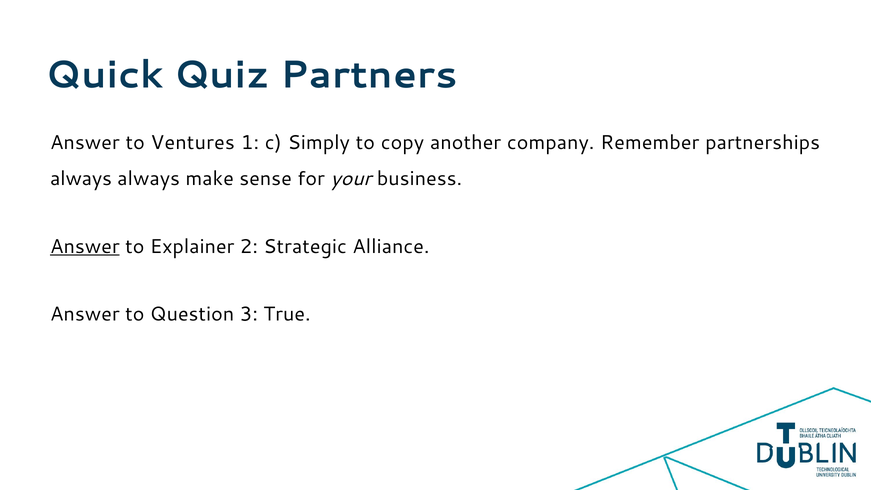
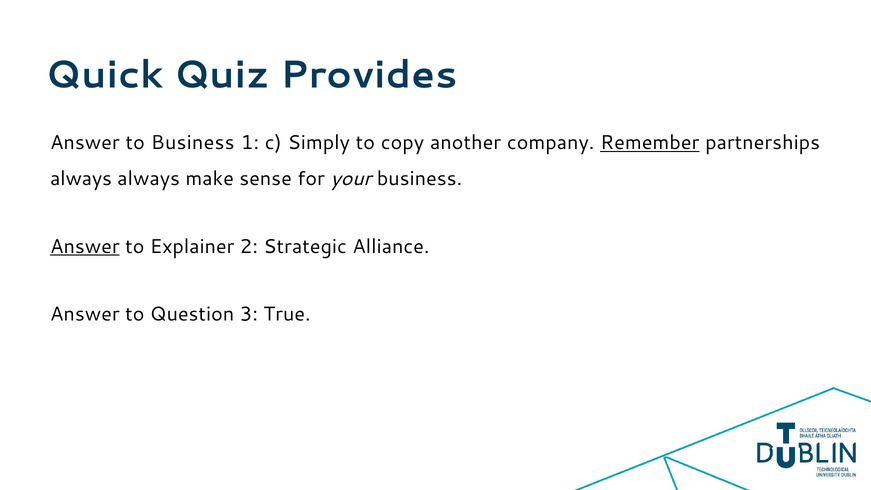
Partners: Partners -> Provides
to Ventures: Ventures -> Business
Remember underline: none -> present
